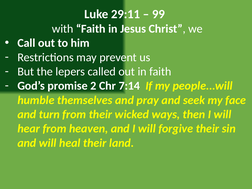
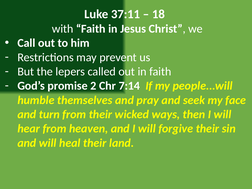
29:11: 29:11 -> 37:11
99: 99 -> 18
